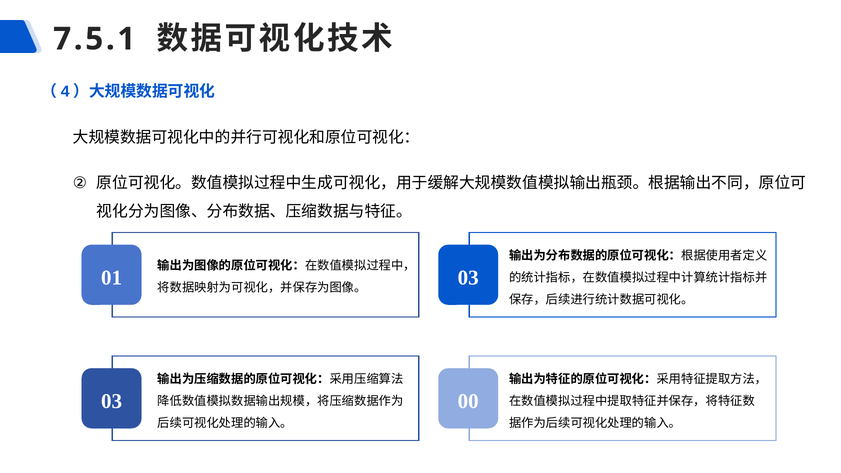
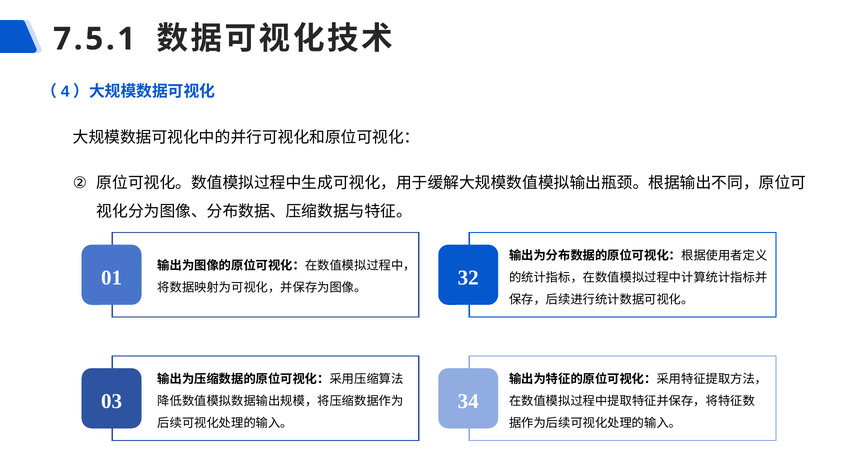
01 03: 03 -> 32
00: 00 -> 34
